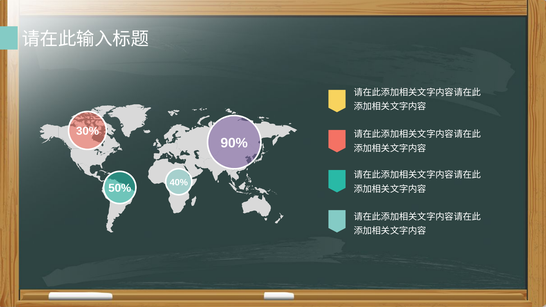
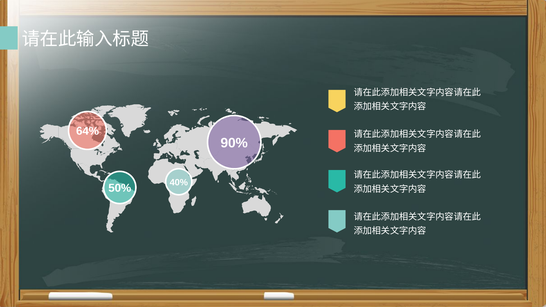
30%: 30% -> 64%
